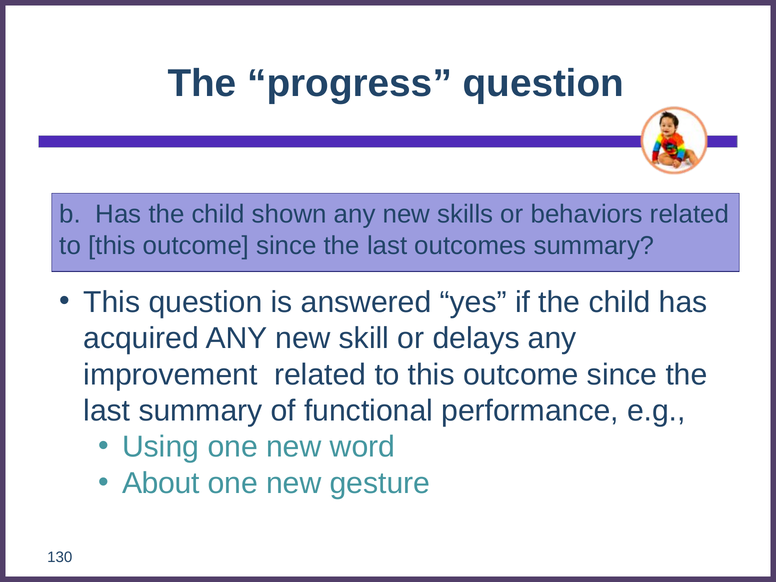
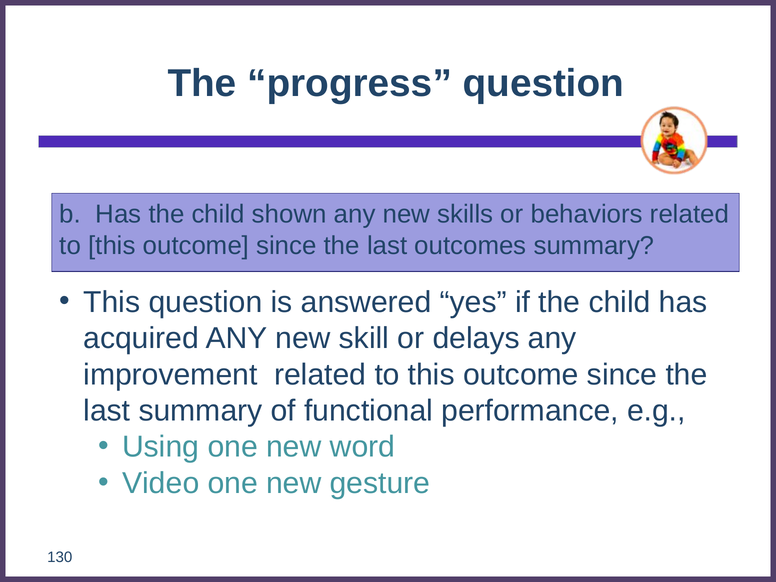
About: About -> Video
